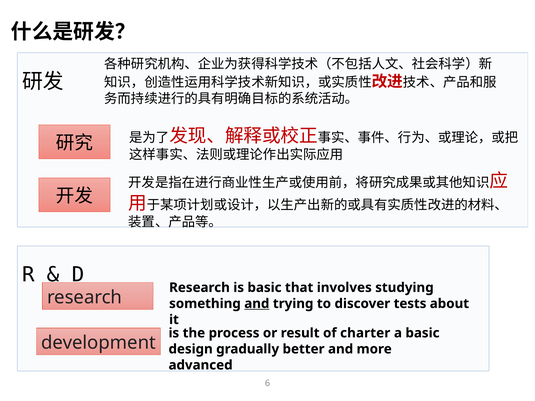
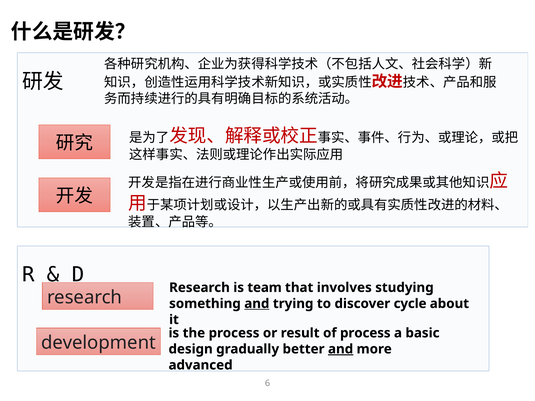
is basic: basic -> team
tests: tests -> cycle
of charter: charter -> process
and at (341, 349) underline: none -> present
